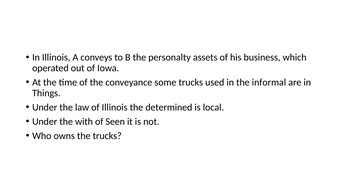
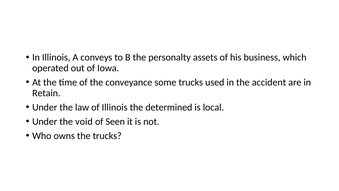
informal: informal -> accident
Things: Things -> Retain
with: with -> void
